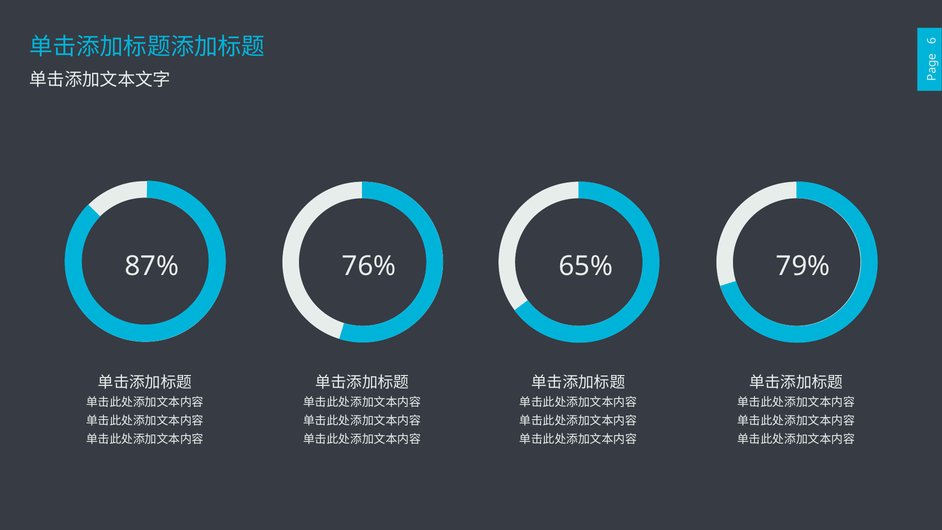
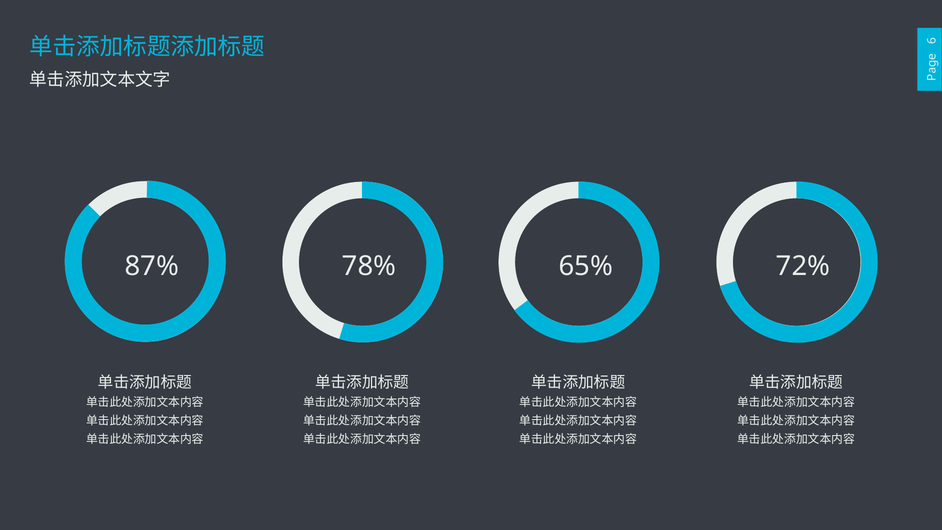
76%: 76% -> 78%
79%: 79% -> 72%
